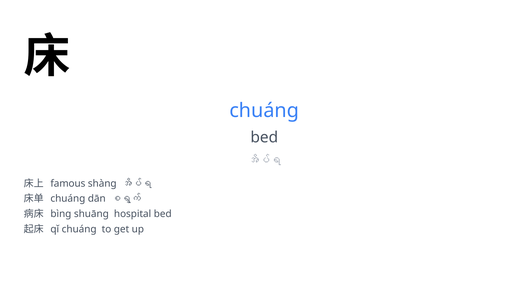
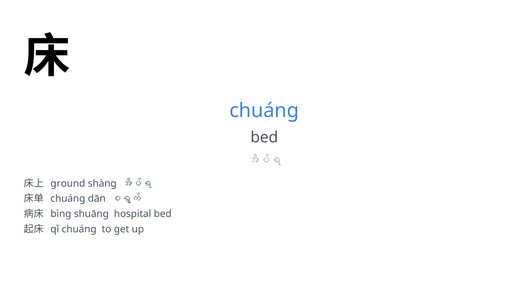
famous: famous -> ground
